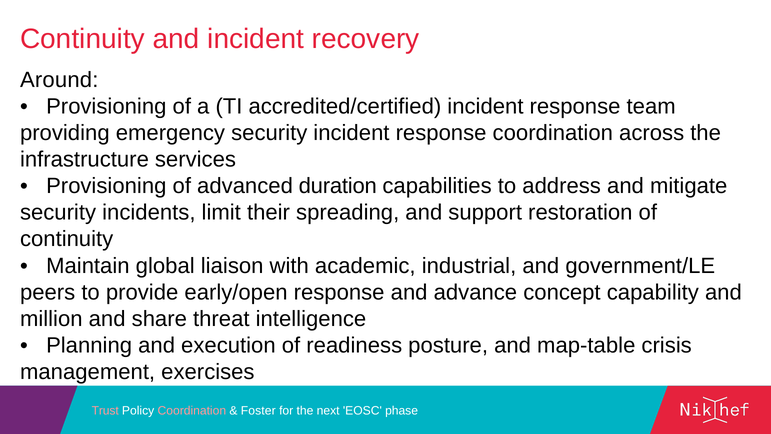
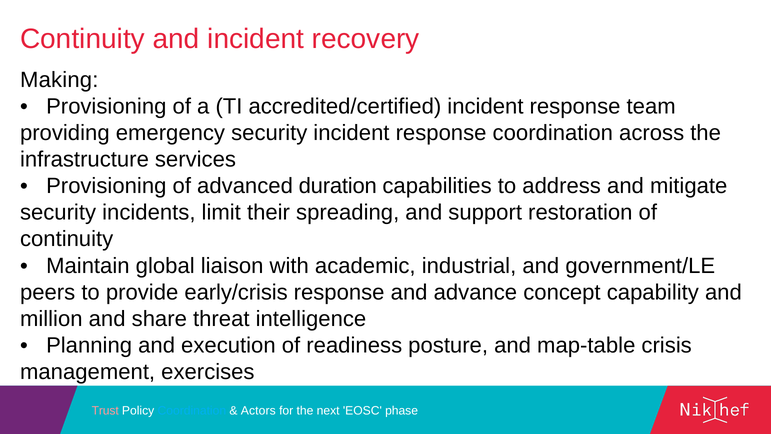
Around: Around -> Making
early/open: early/open -> early/crisis
Coordination at (192, 410) colour: pink -> light blue
Foster: Foster -> Actors
